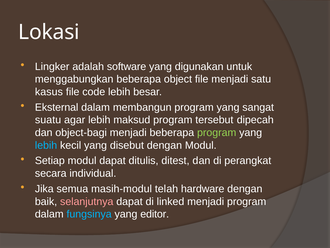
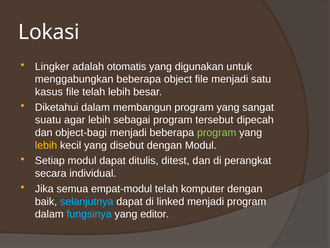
software: software -> otomatis
file code: code -> telah
Eksternal: Eksternal -> Diketahui
maksud: maksud -> sebagai
lebih at (46, 145) colour: light blue -> yellow
masih-modul: masih-modul -> empat-modul
hardware: hardware -> komputer
selanjutnya colour: pink -> light blue
